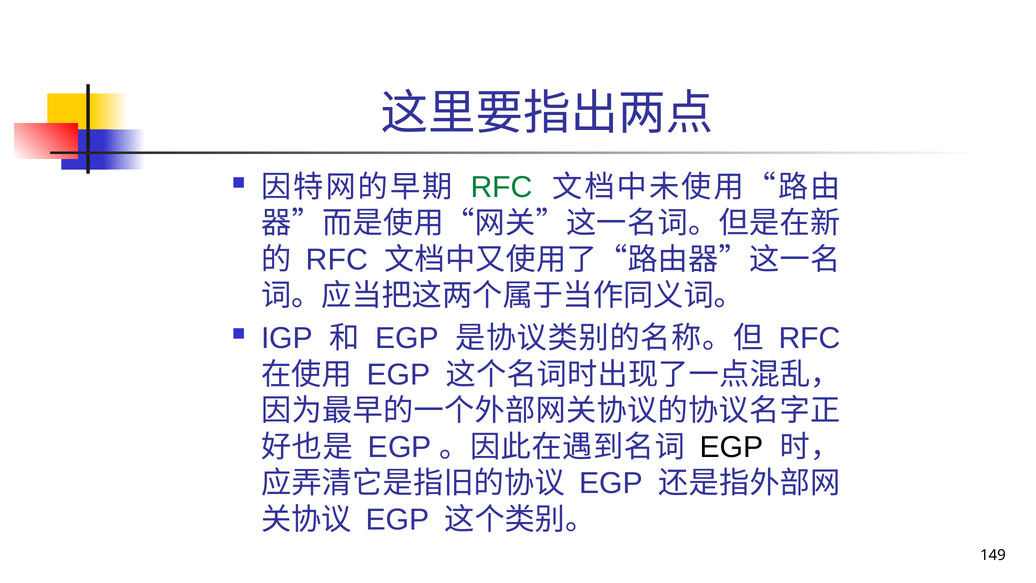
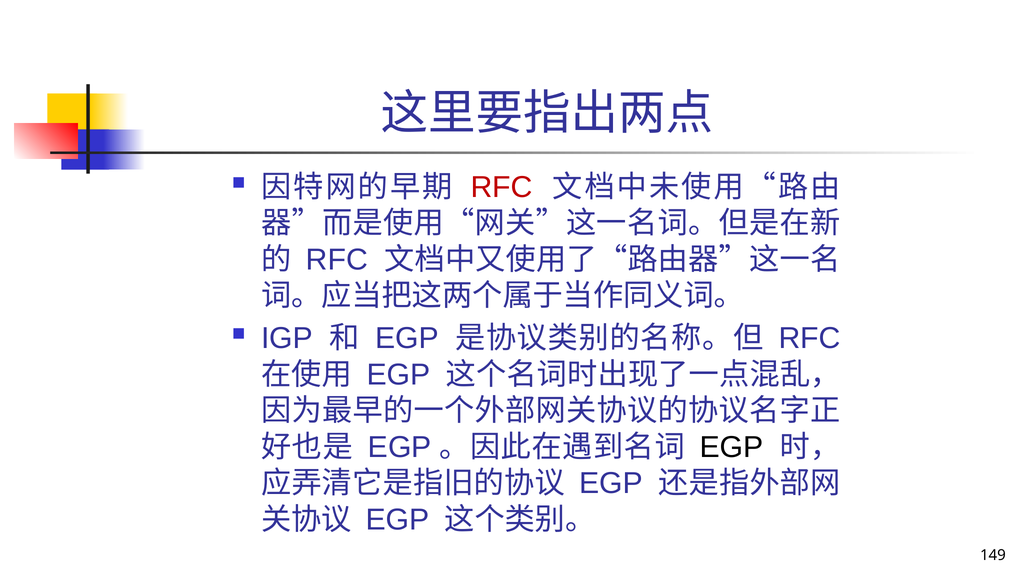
RFC at (502, 187) colour: green -> red
